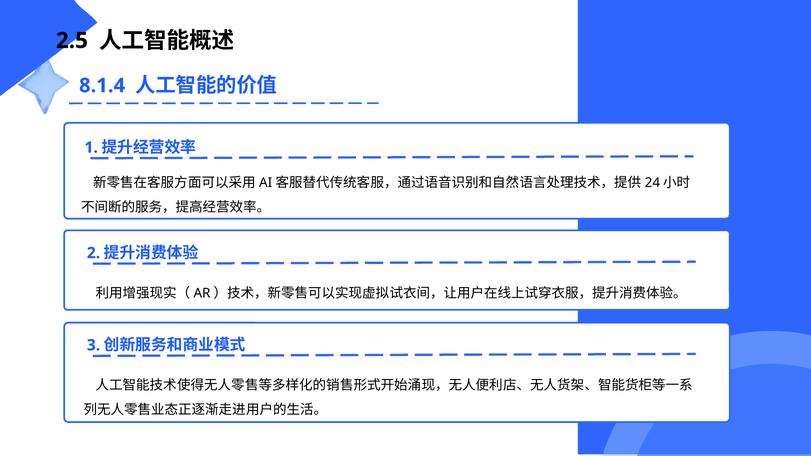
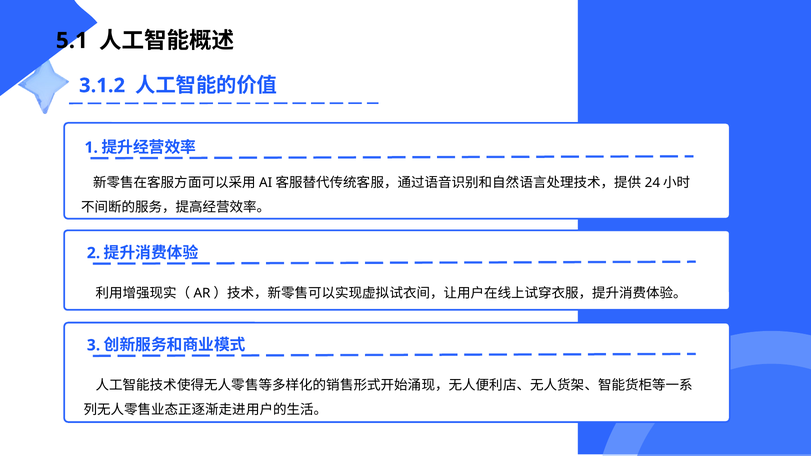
2.5: 2.5 -> 5.1
8.1.4: 8.1.4 -> 3.1.2
